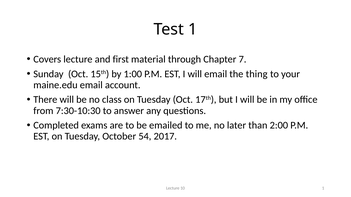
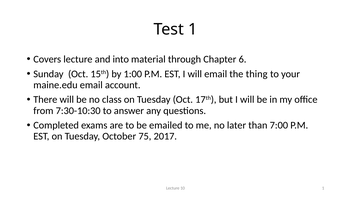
first: first -> into
7: 7 -> 6
2:00: 2:00 -> 7:00
54: 54 -> 75
